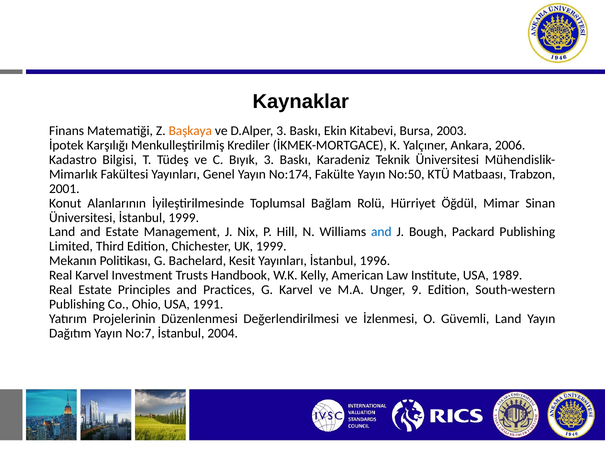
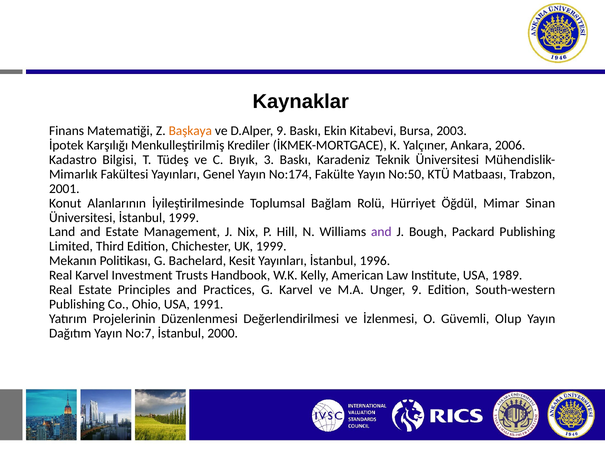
D.Alper 3: 3 -> 9
and at (381, 232) colour: blue -> purple
Güvemli Land: Land -> Olup
2004: 2004 -> 2000
